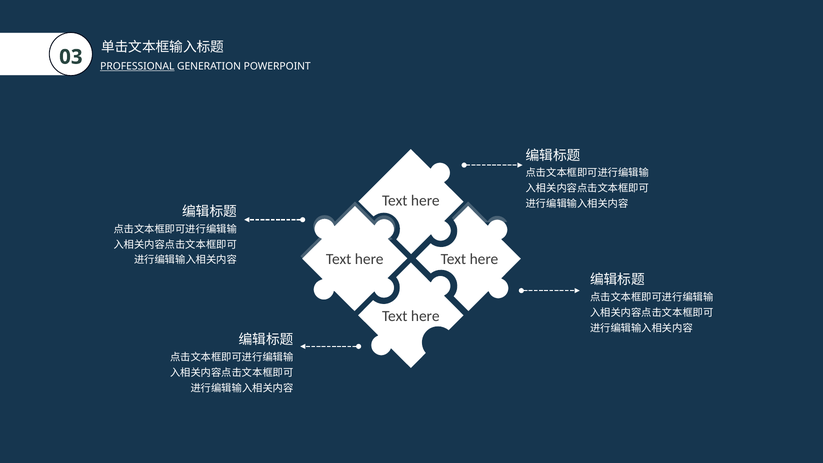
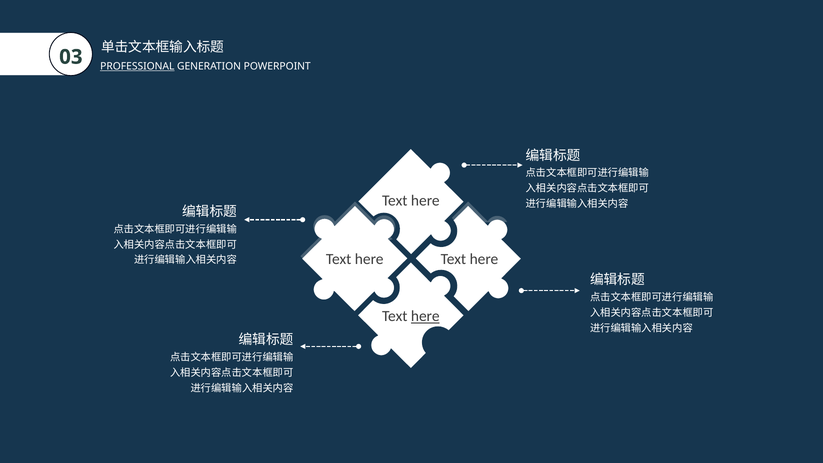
here at (425, 316) underline: none -> present
